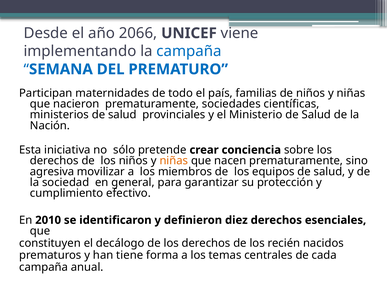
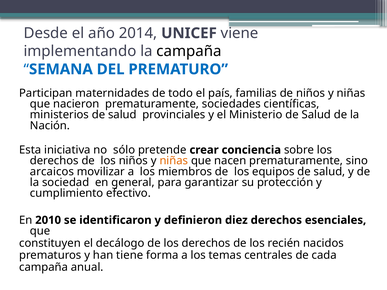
2066: 2066 -> 2014
campaña at (189, 51) colour: blue -> black
agresiva: agresiva -> arcaicos
